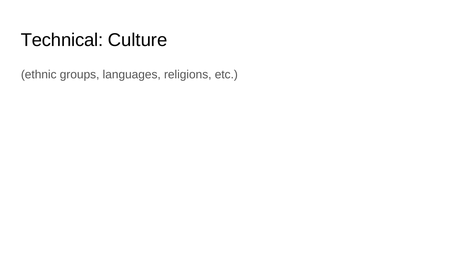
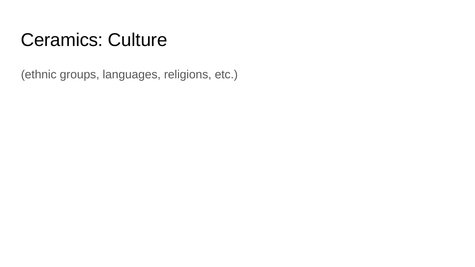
Technical: Technical -> Ceramics
